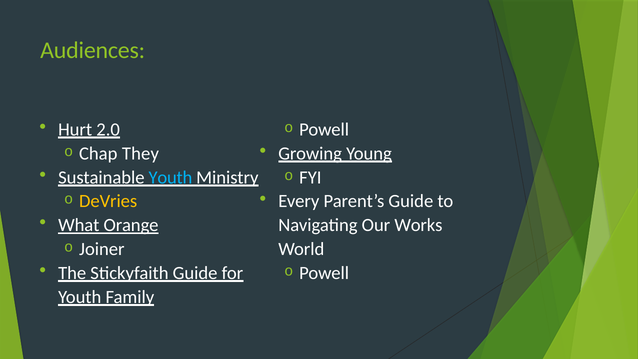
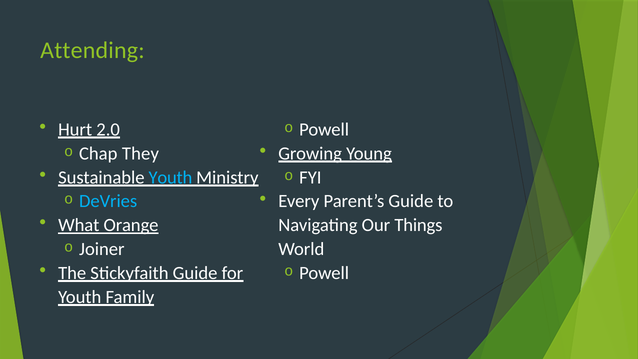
Audiences: Audiences -> Attending
DeVries colour: yellow -> light blue
Works: Works -> Things
